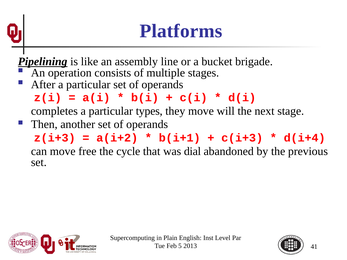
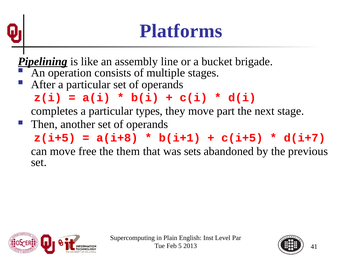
will: will -> part
z(i+3: z(i+3 -> z(i+5
a(i+2: a(i+2 -> a(i+8
c(i+3: c(i+3 -> c(i+5
d(i+4: d(i+4 -> d(i+7
cycle: cycle -> them
dial: dial -> sets
